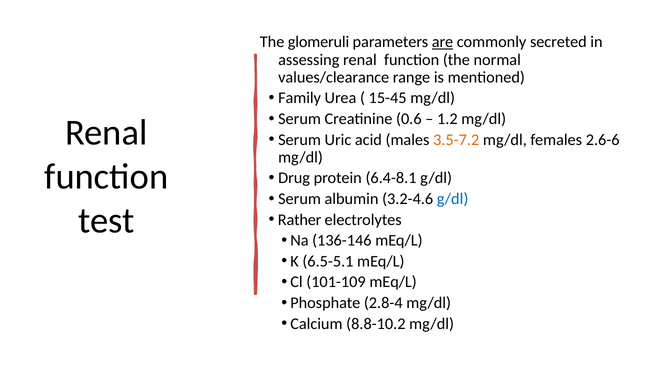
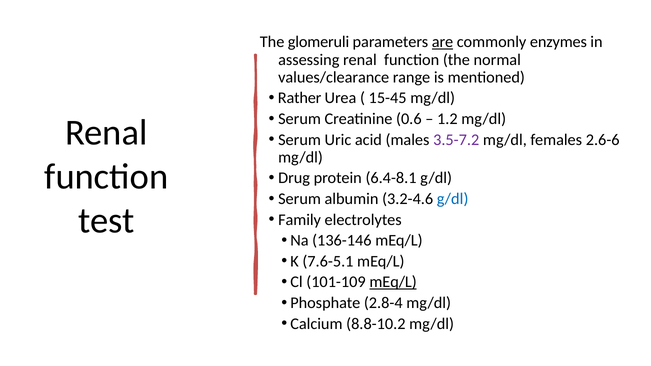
secreted: secreted -> enzymes
Family: Family -> Rather
3.5-7.2 colour: orange -> purple
Rather: Rather -> Family
6.5-5.1: 6.5-5.1 -> 7.6-5.1
mEq/L at (393, 282) underline: none -> present
